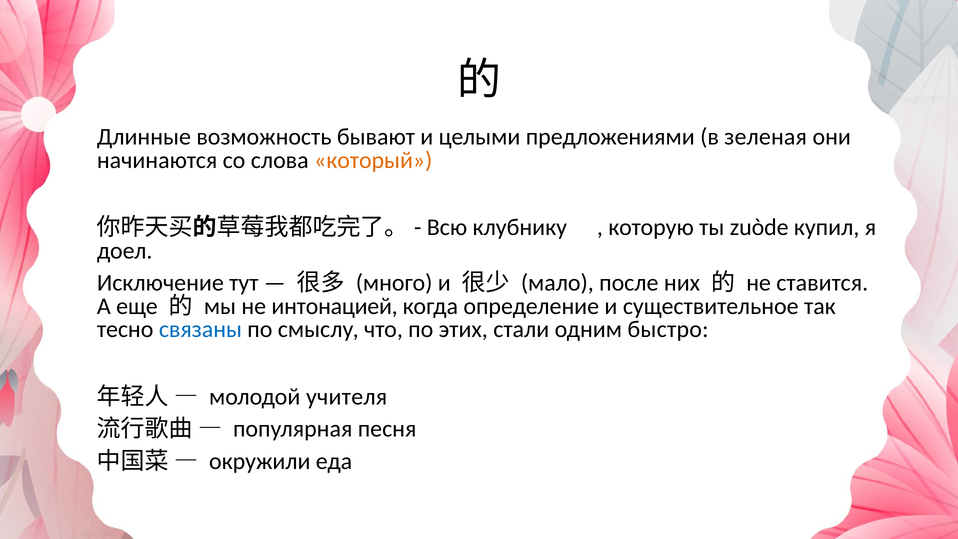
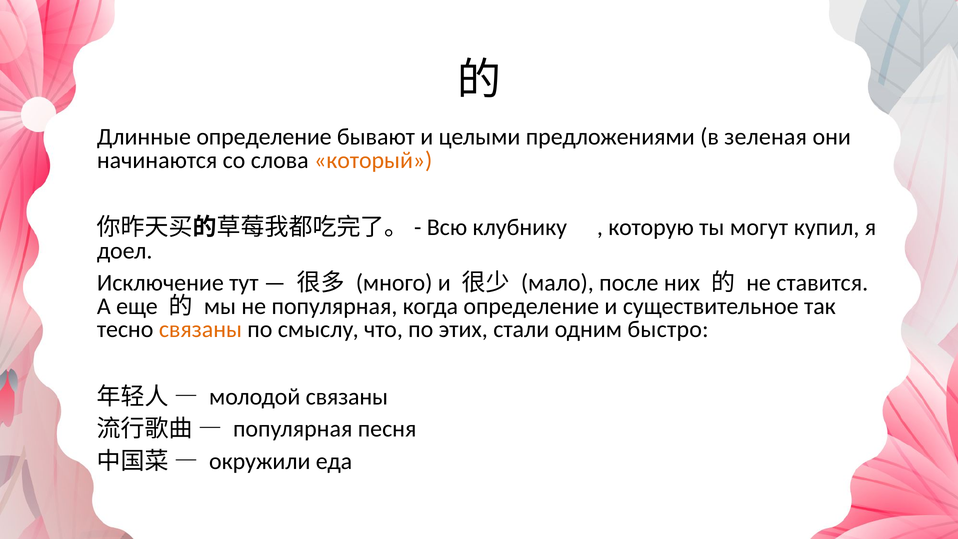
Длинные возможность: возможность -> определение
zuòde: zuòde -> могут
не интонацией: интонацией -> популярная
связаны at (200, 329) colour: blue -> orange
молодой учителя: учителя -> связаны
